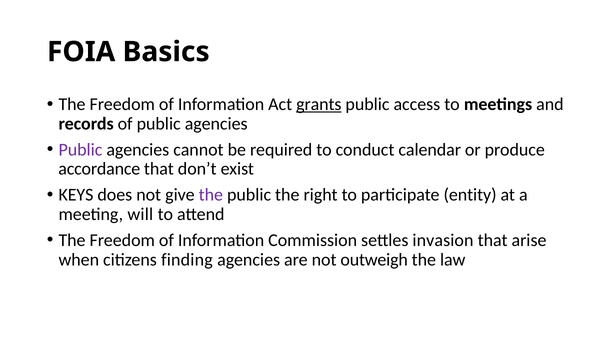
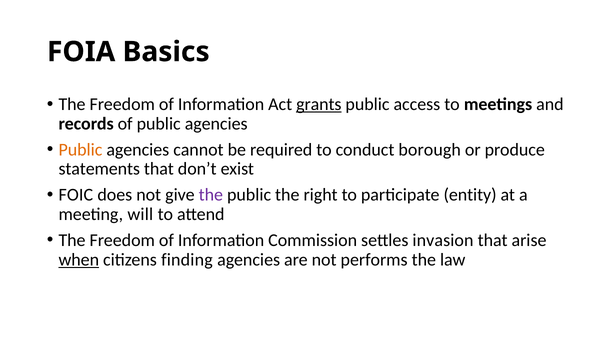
Public at (80, 149) colour: purple -> orange
calendar: calendar -> borough
accordance: accordance -> statements
KEYS: KEYS -> FOIC
when underline: none -> present
outweigh: outweigh -> performs
